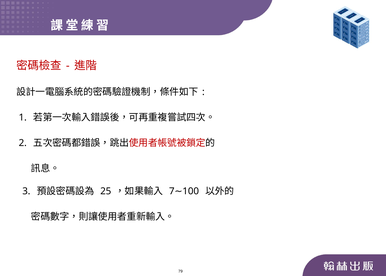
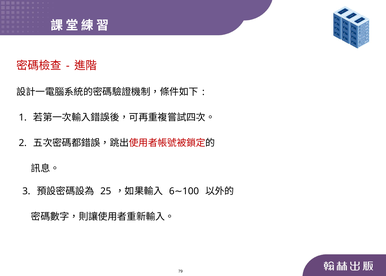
7: 7 -> 6
